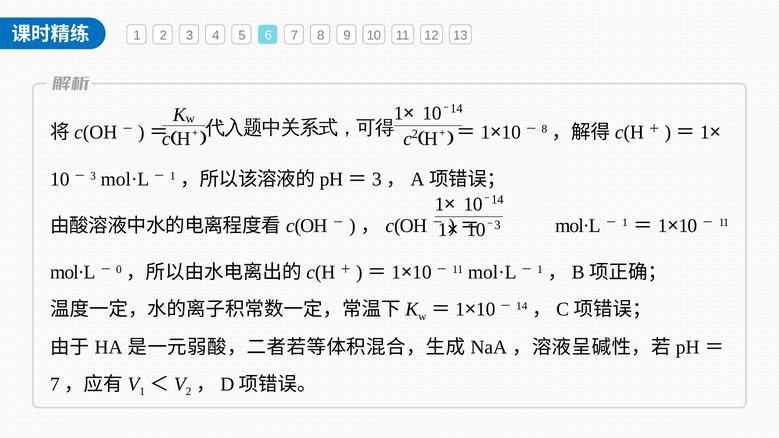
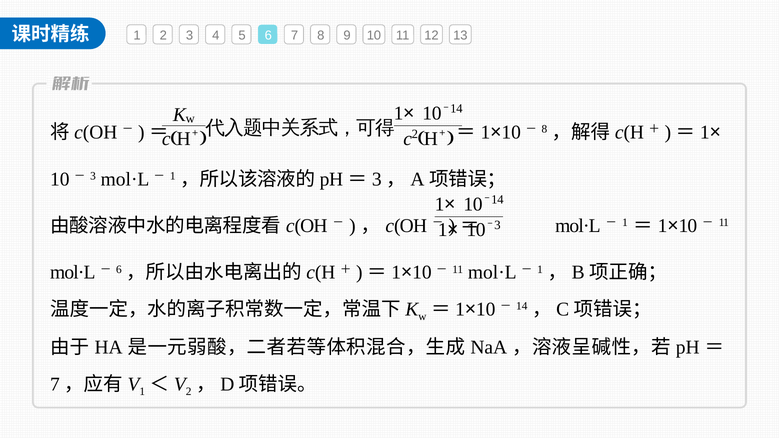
0 at (119, 270): 0 -> 6
